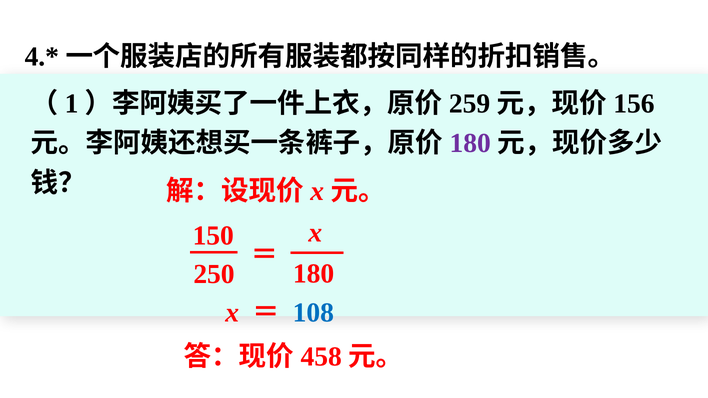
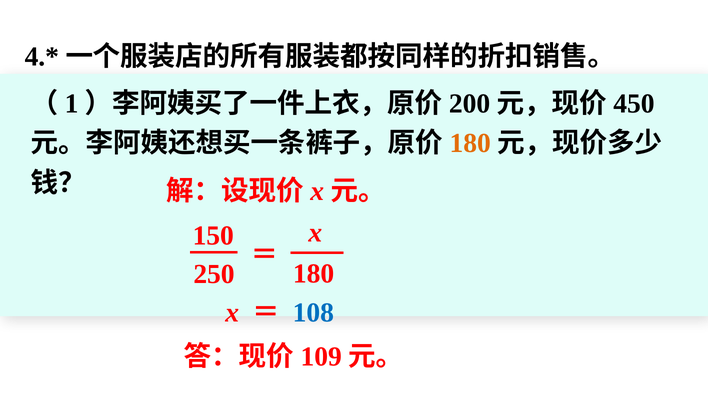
259: 259 -> 200
156: 156 -> 450
180 at (470, 143) colour: purple -> orange
458: 458 -> 109
